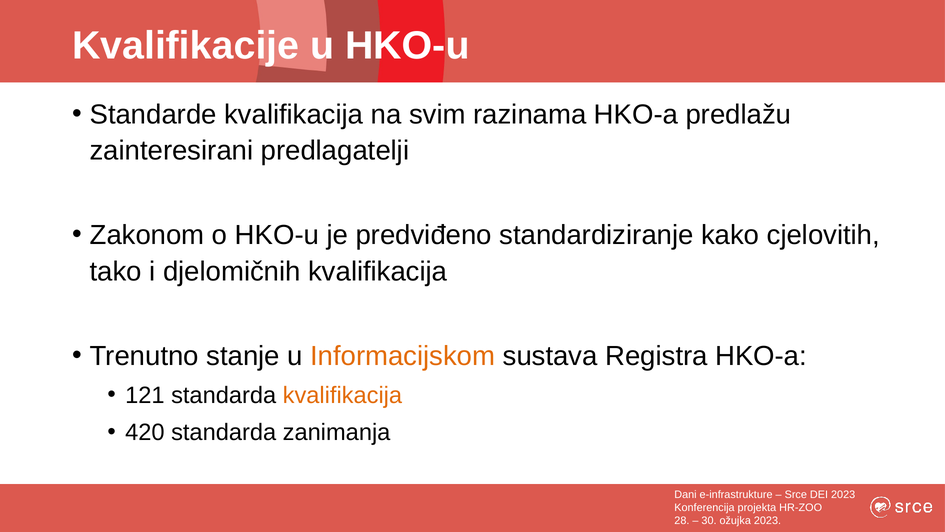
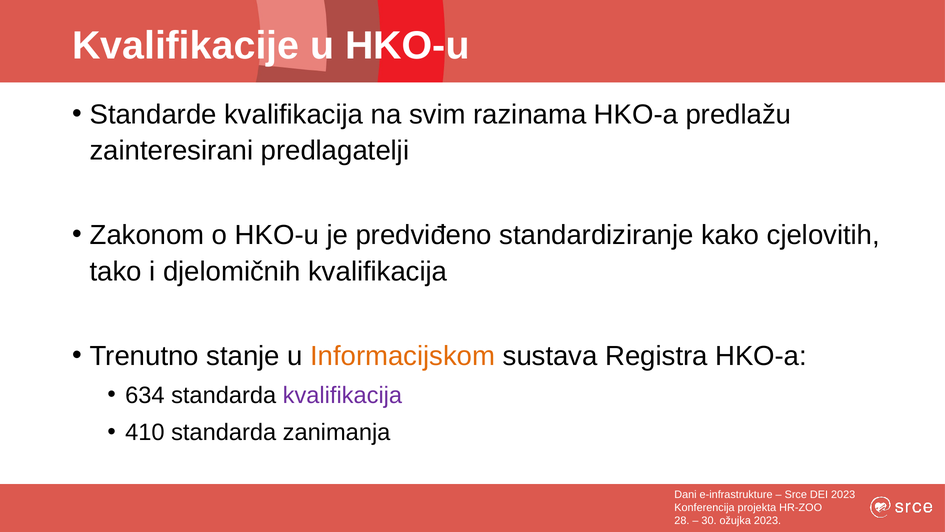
121: 121 -> 634
kvalifikacija at (342, 395) colour: orange -> purple
420: 420 -> 410
